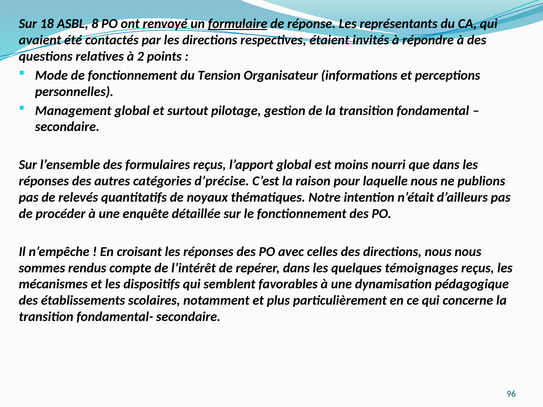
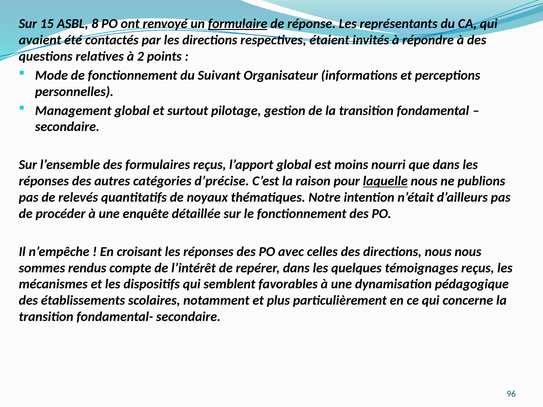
18: 18 -> 15
Tension: Tension -> Suivant
laquelle underline: none -> present
